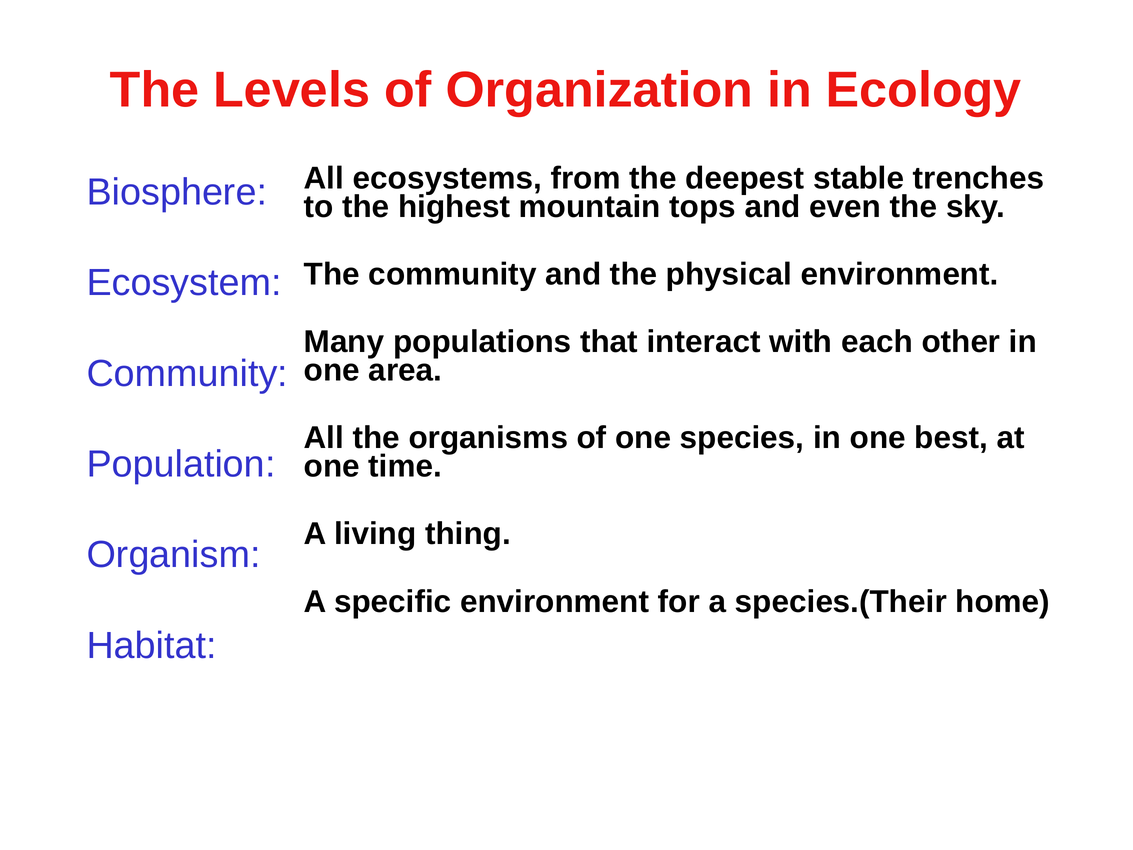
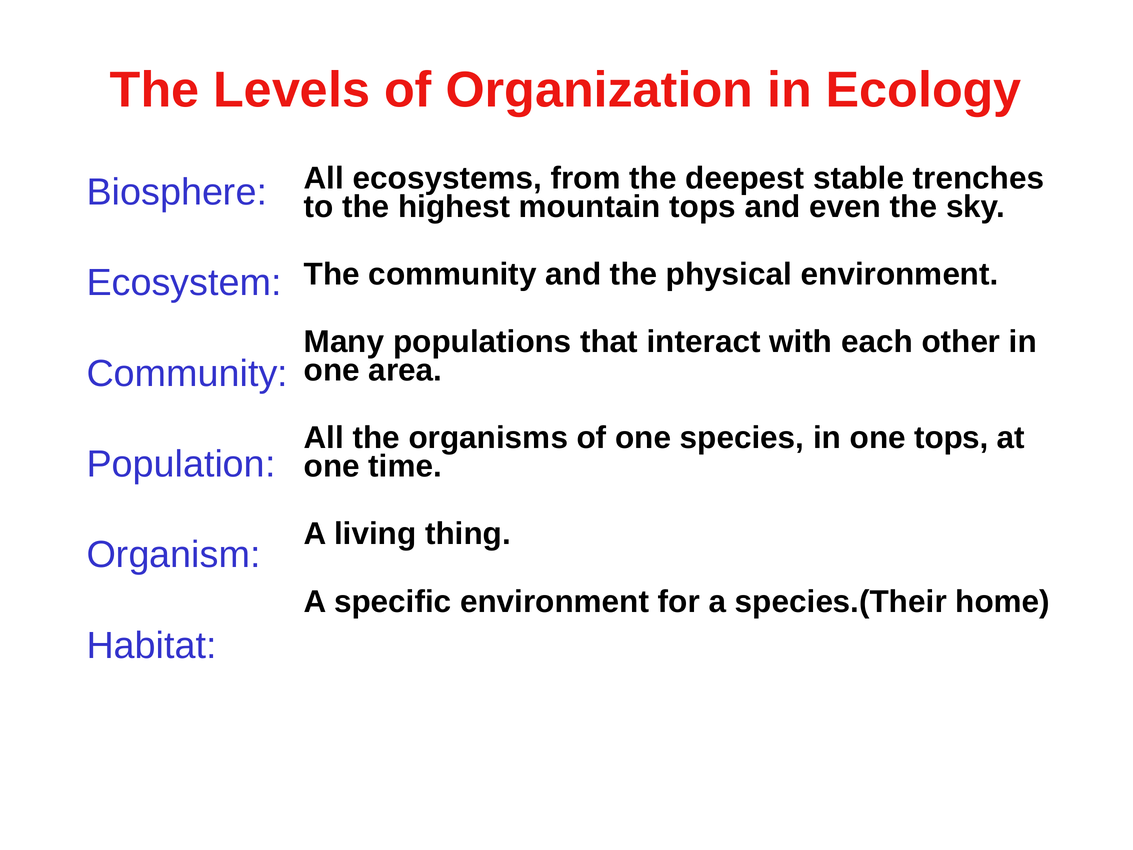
one best: best -> tops
